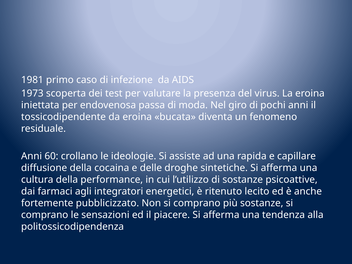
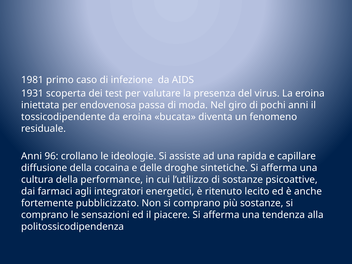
1973: 1973 -> 1931
60: 60 -> 96
